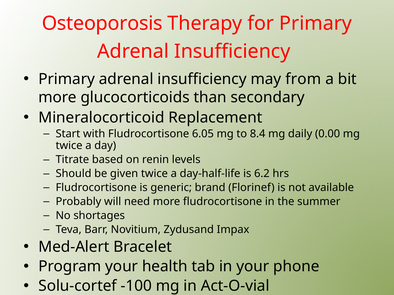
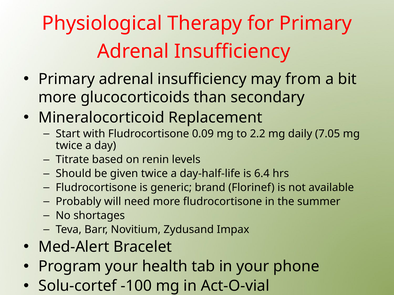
Osteoporosis: Osteoporosis -> Physiological
6.05: 6.05 -> 0.09
8.4: 8.4 -> 2.2
0.00: 0.00 -> 7.05
6.2: 6.2 -> 6.4
